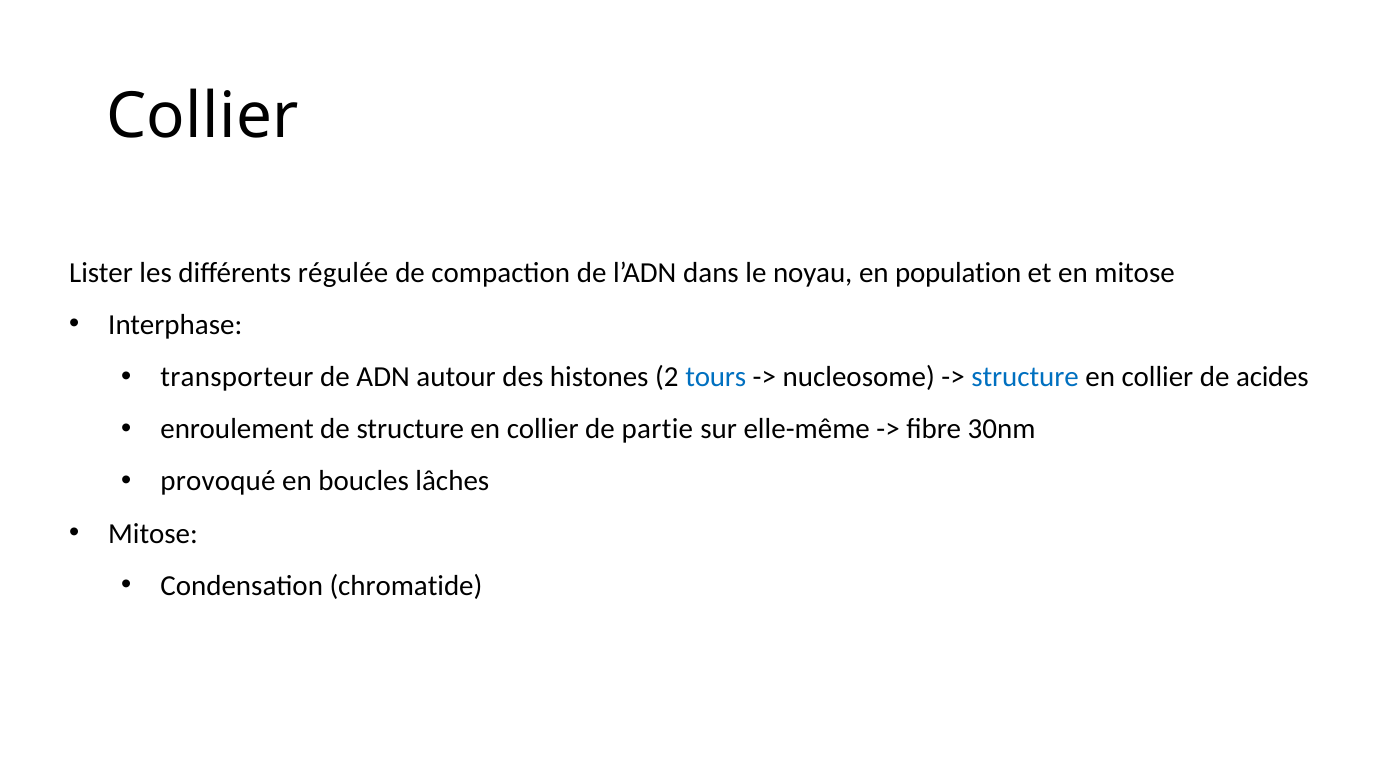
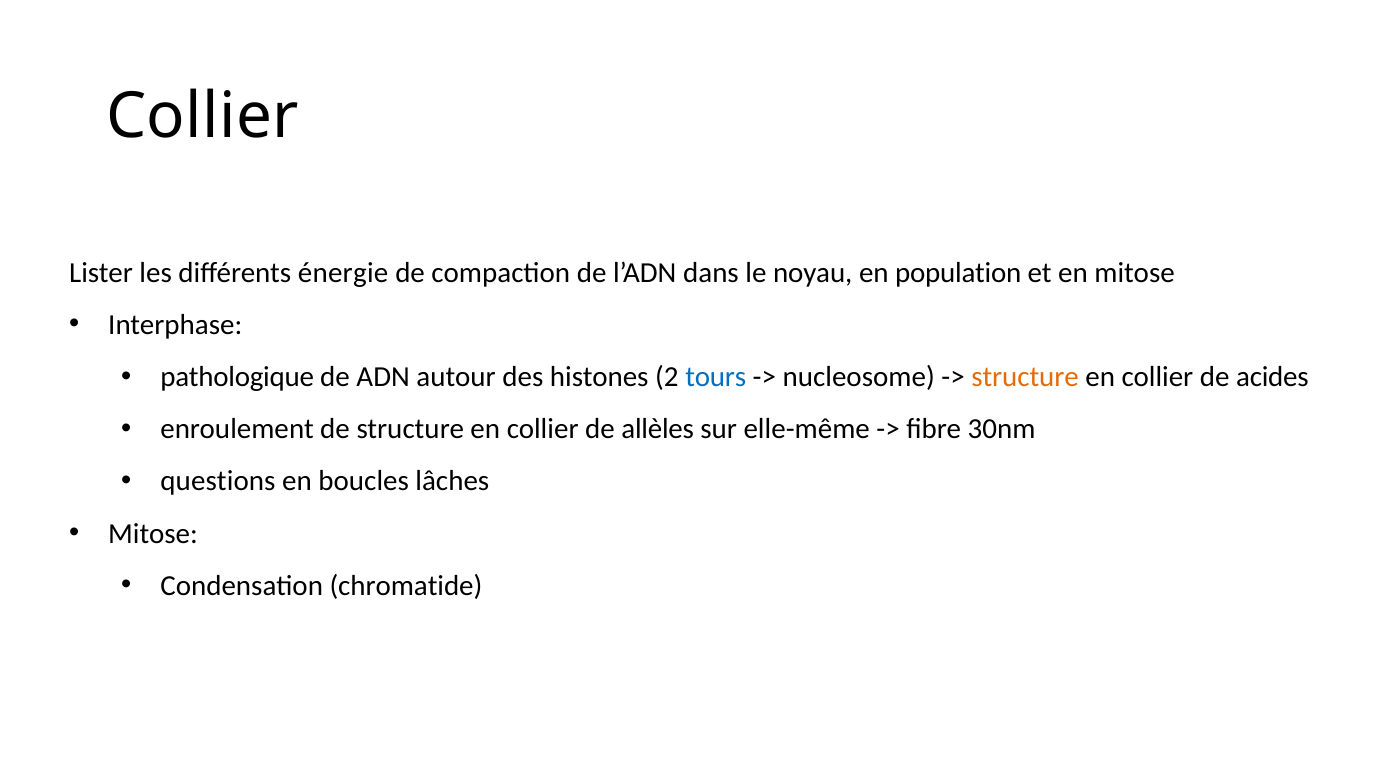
régulée: régulée -> énergie
transporteur: transporteur -> pathologique
structure at (1025, 377) colour: blue -> orange
partie: partie -> allèles
provoqué: provoqué -> questions
